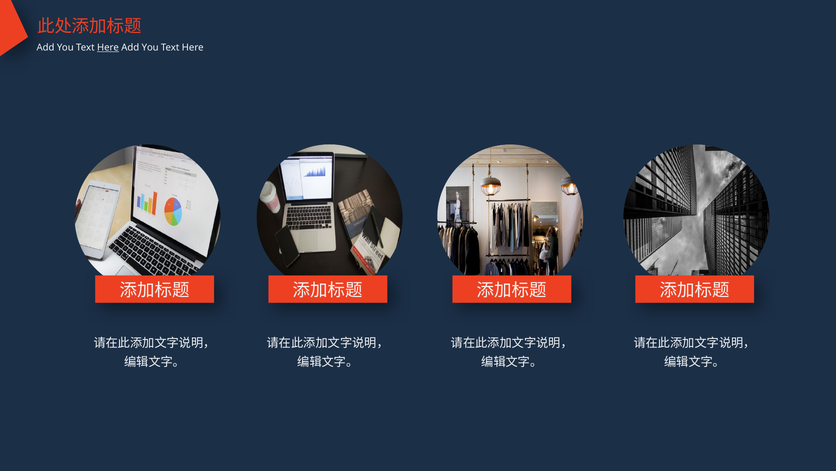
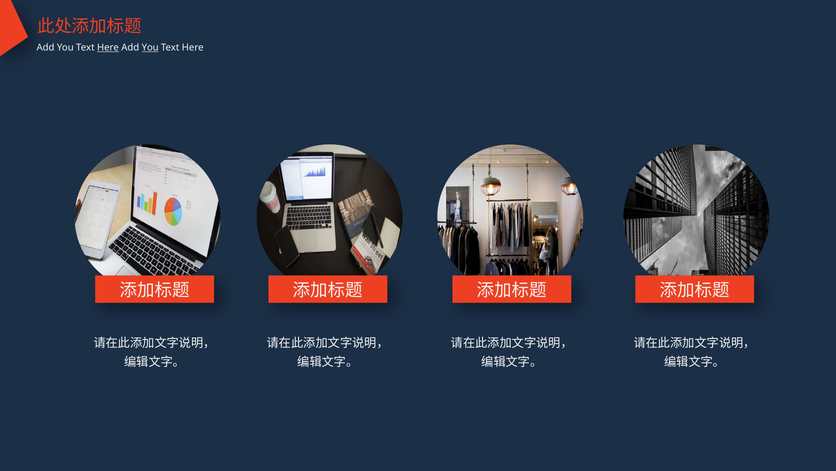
You at (150, 48) underline: none -> present
